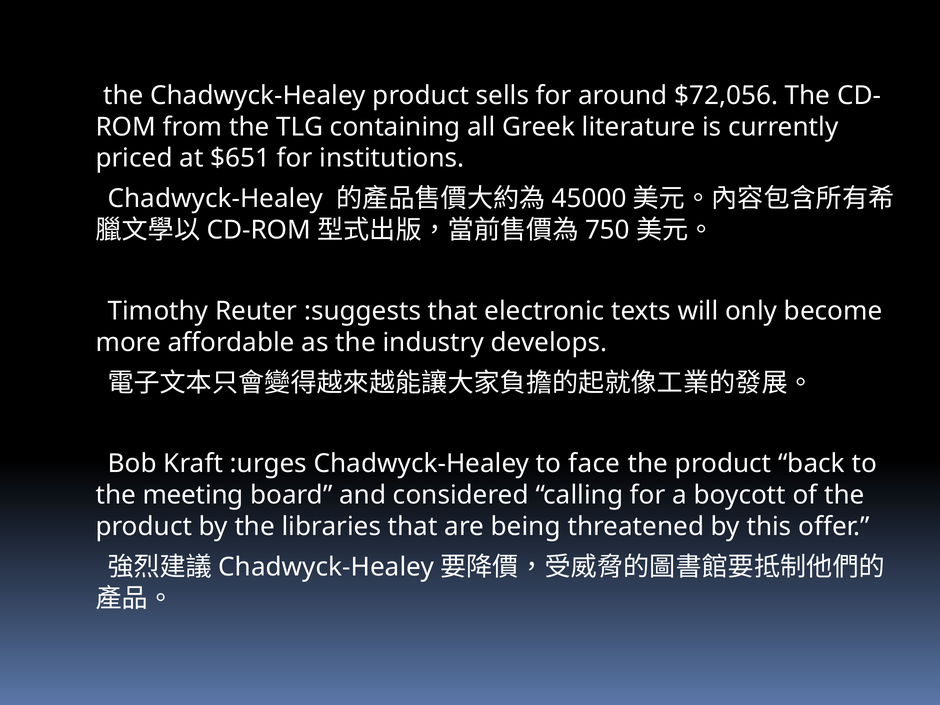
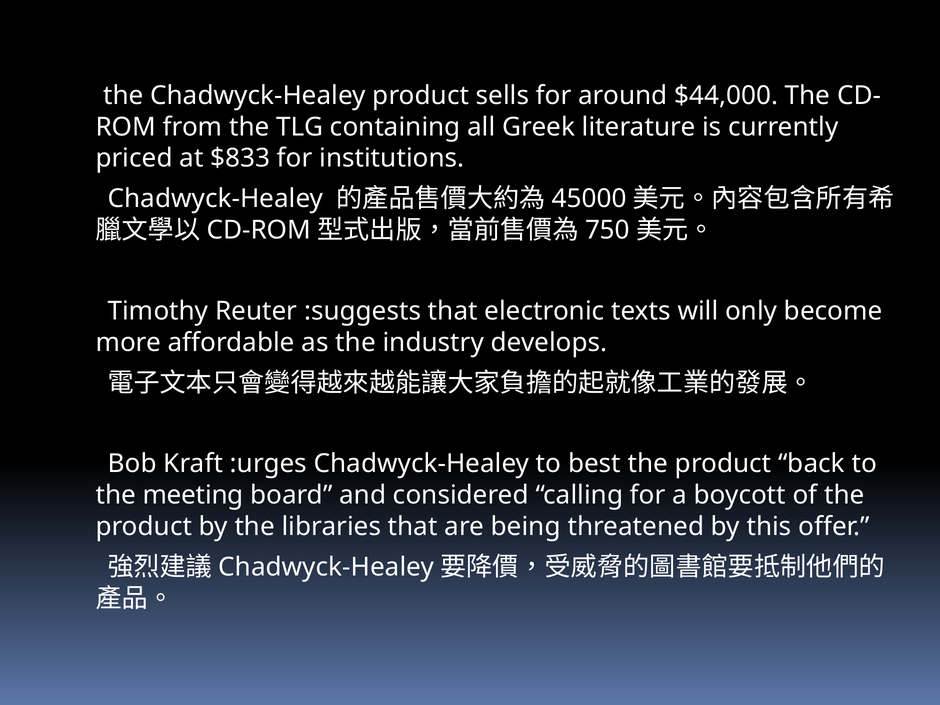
$72,056: $72,056 -> $44,000
$651: $651 -> $833
face: face -> best
